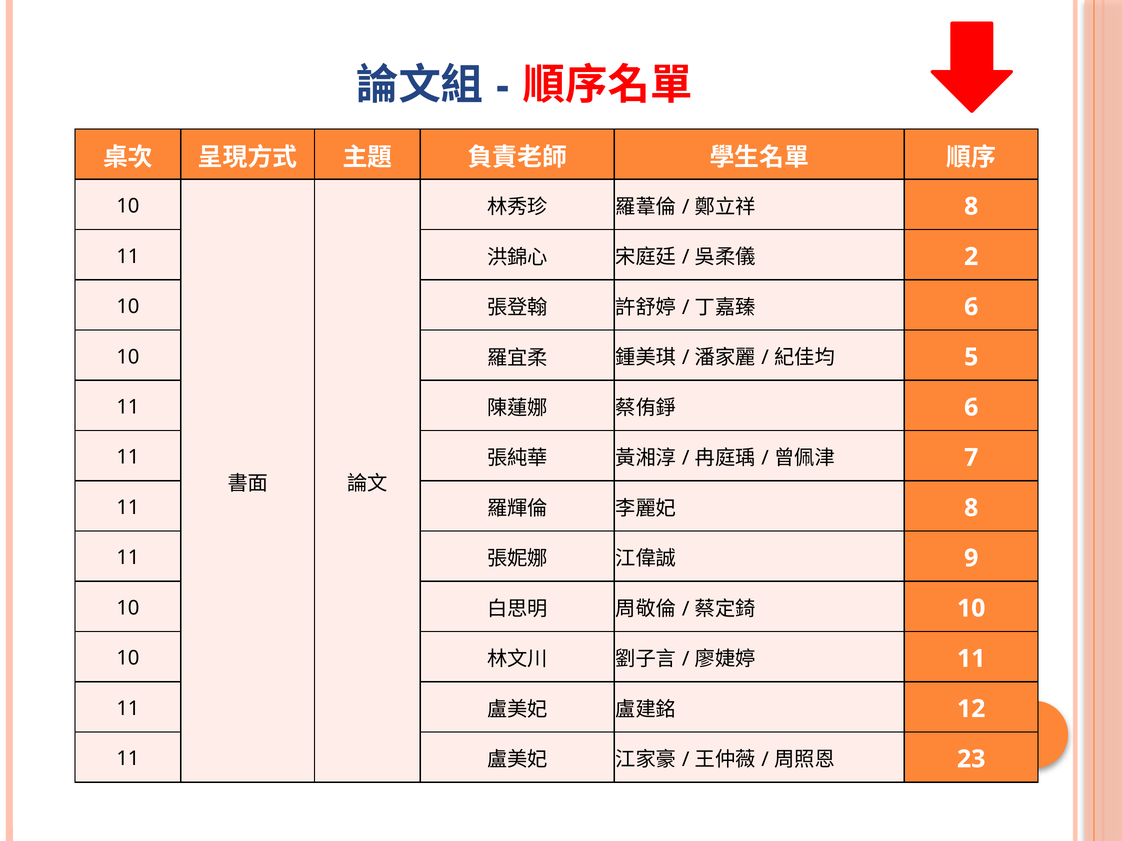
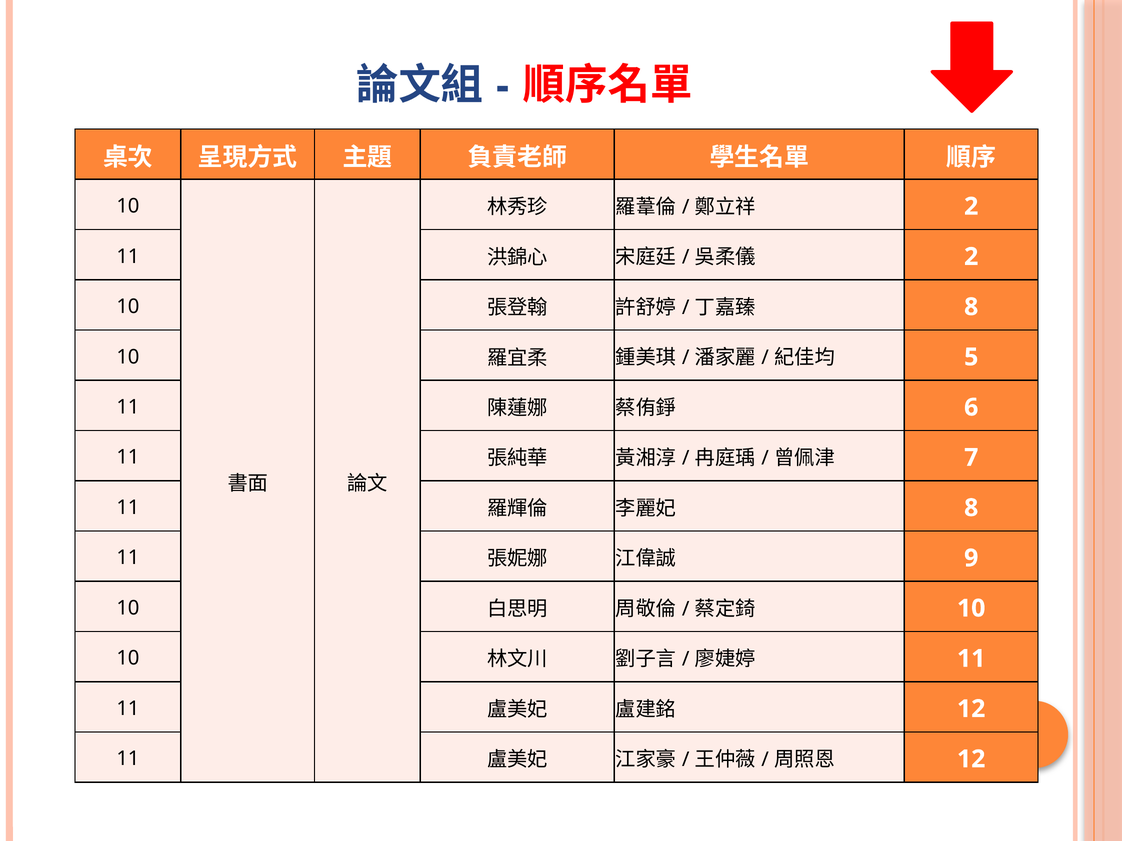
8 at (971, 207): 8 -> 2
6 at (971, 307): 6 -> 8
23 at (971, 760): 23 -> 12
